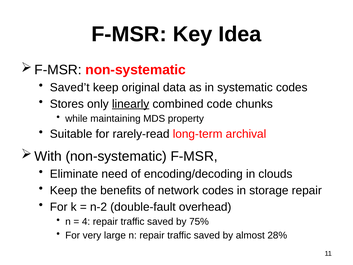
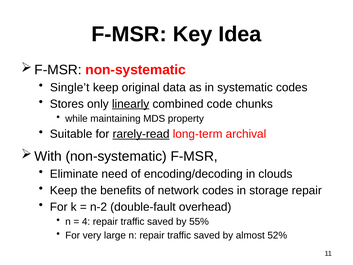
Saved’t: Saved’t -> Single’t
rarely-read underline: none -> present
75%: 75% -> 55%
28%: 28% -> 52%
